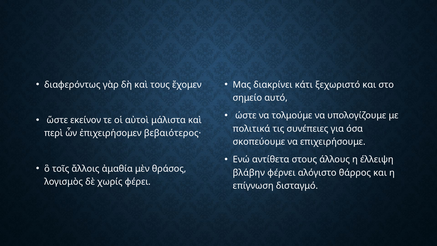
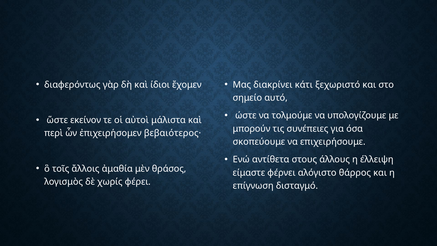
τους: τους -> ίδιοι
πολιτικά: πολιτικά -> μπορούν
βλάβην: βλάβην -> είμαστε
